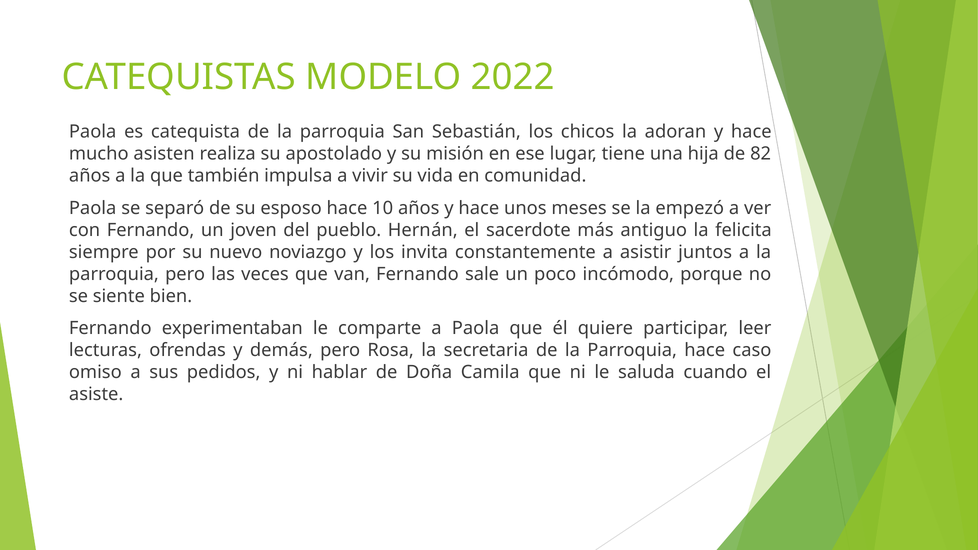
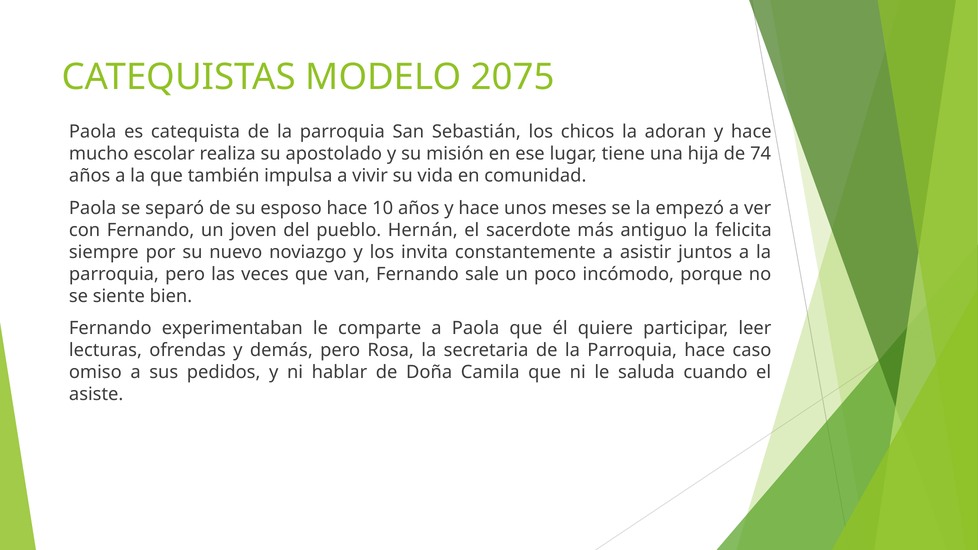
2022: 2022 -> 2075
asisten: asisten -> escolar
82: 82 -> 74
